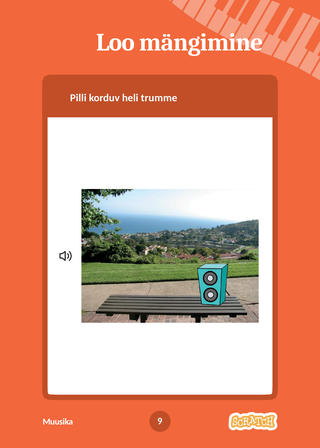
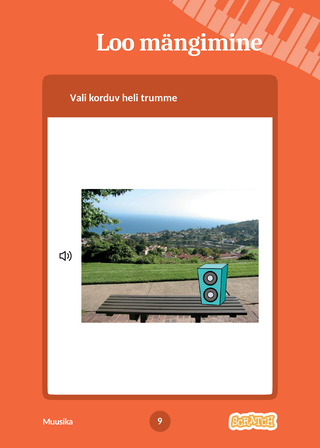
Pilli: Pilli -> Vali
